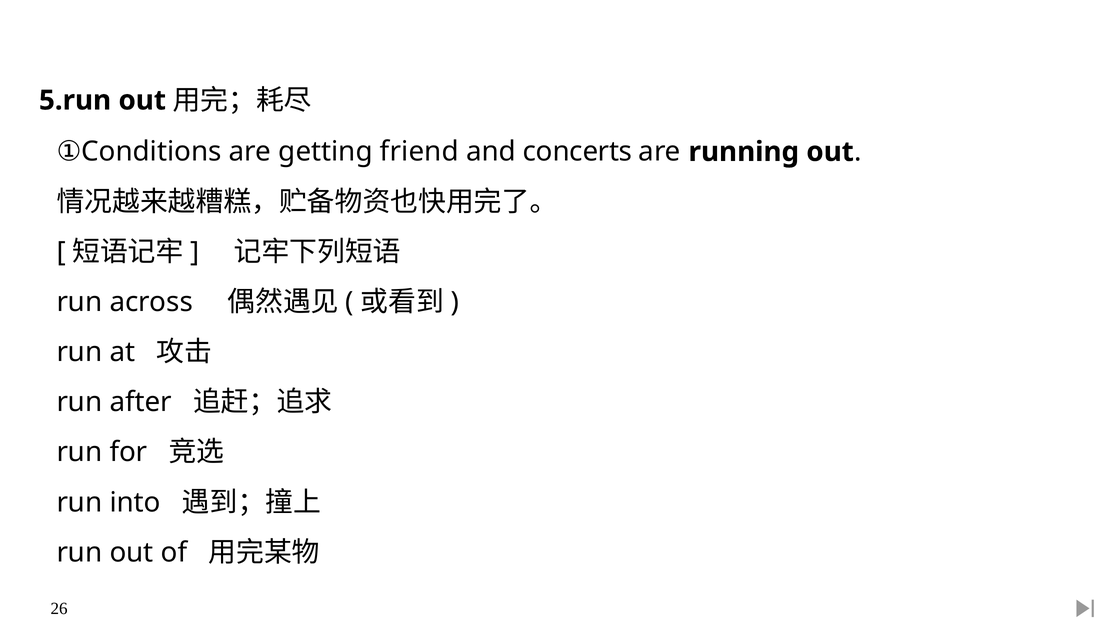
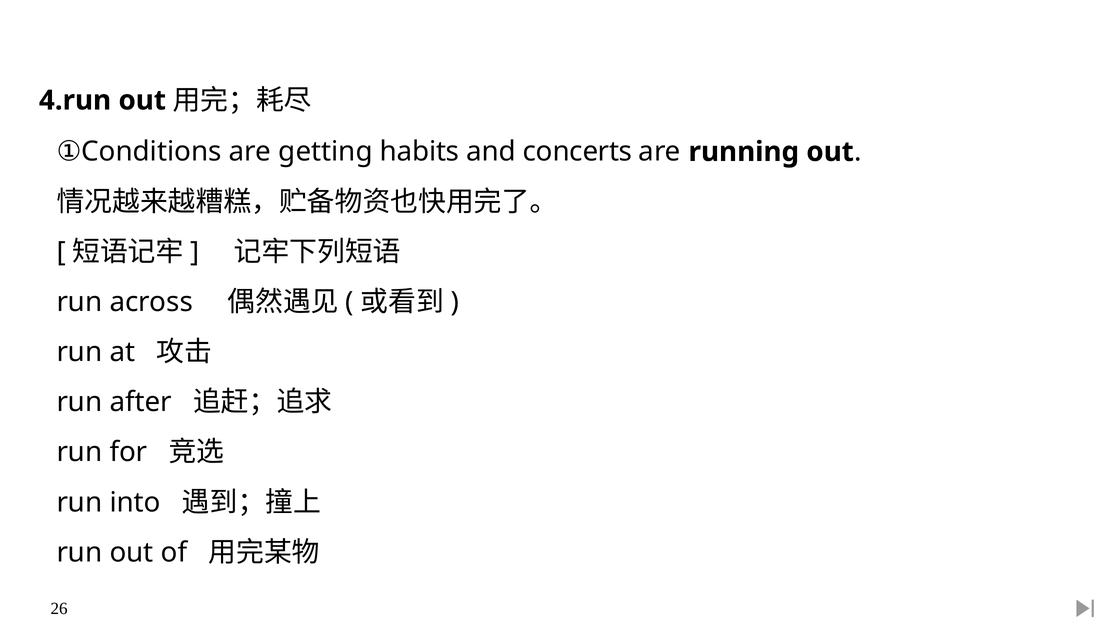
5.run: 5.run -> 4.run
friend: friend -> habits
